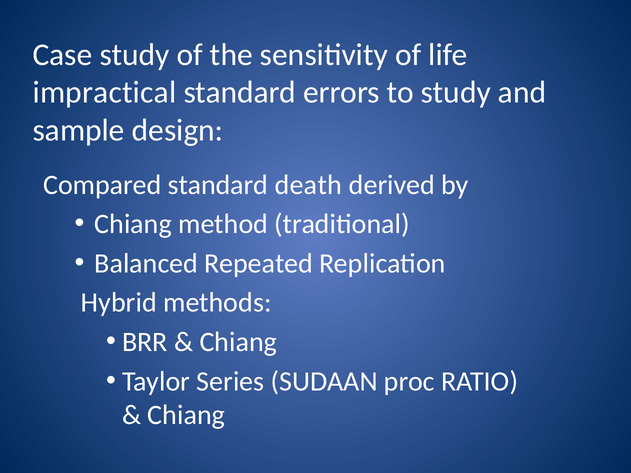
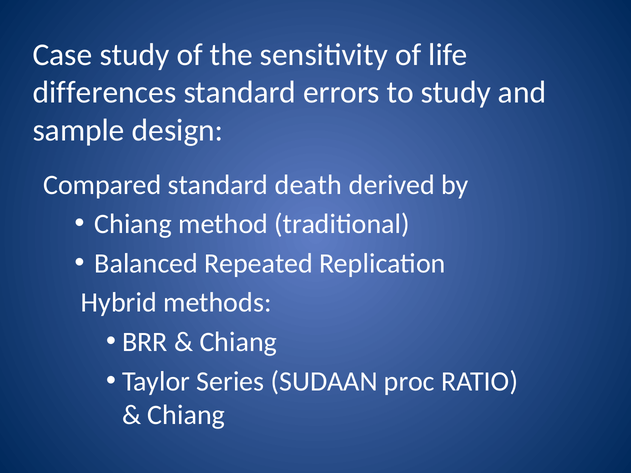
impractical: impractical -> differences
